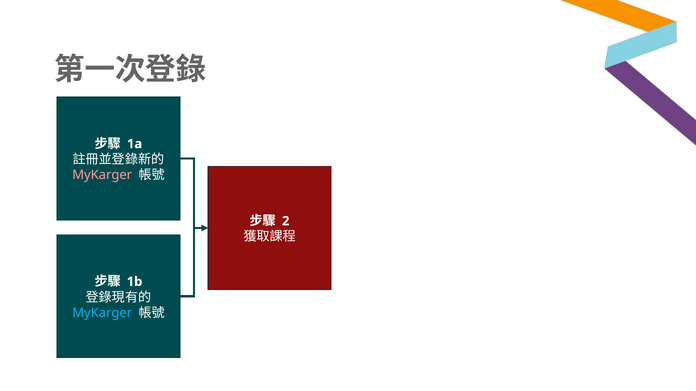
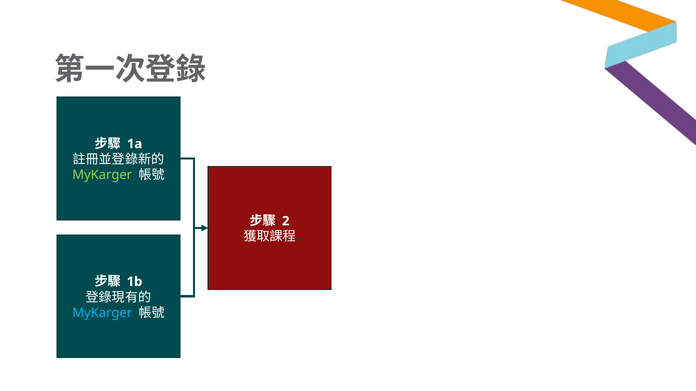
MyKarger at (102, 175) colour: pink -> light green
